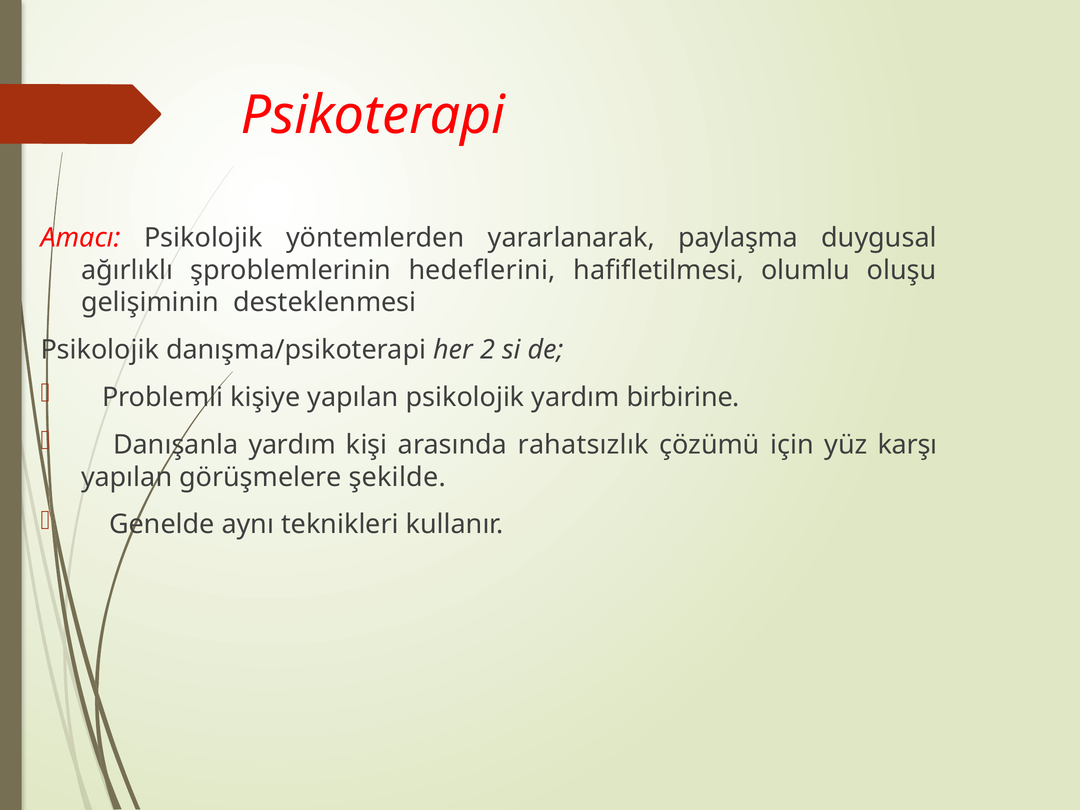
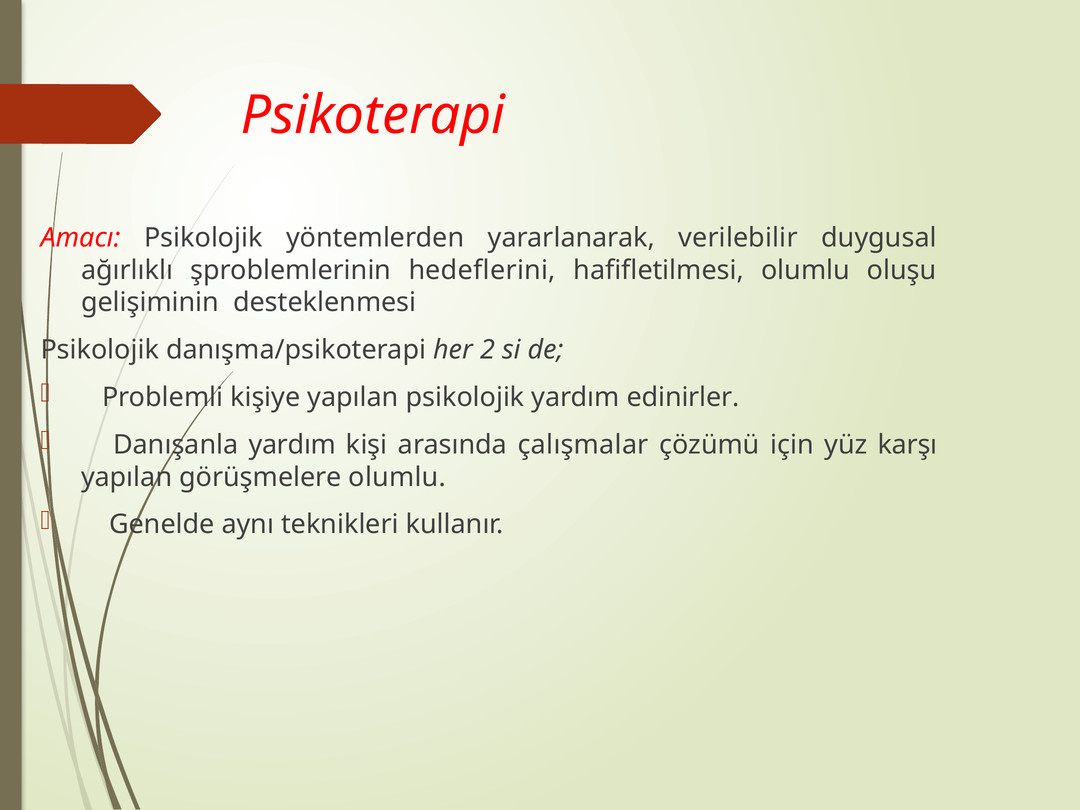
paylaşma: paylaşma -> verilebilir
birbirine: birbirine -> edinirler
rahatsızlık: rahatsızlık -> çalışmalar
görüşmelere şekilde: şekilde -> olumlu
